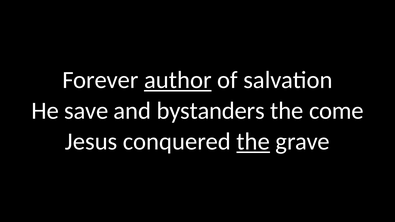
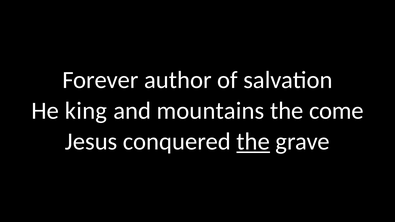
author underline: present -> none
save: save -> king
bystanders: bystanders -> mountains
